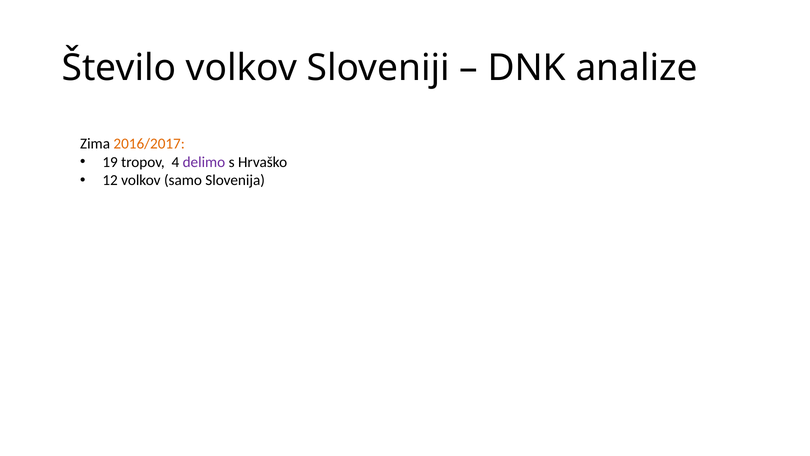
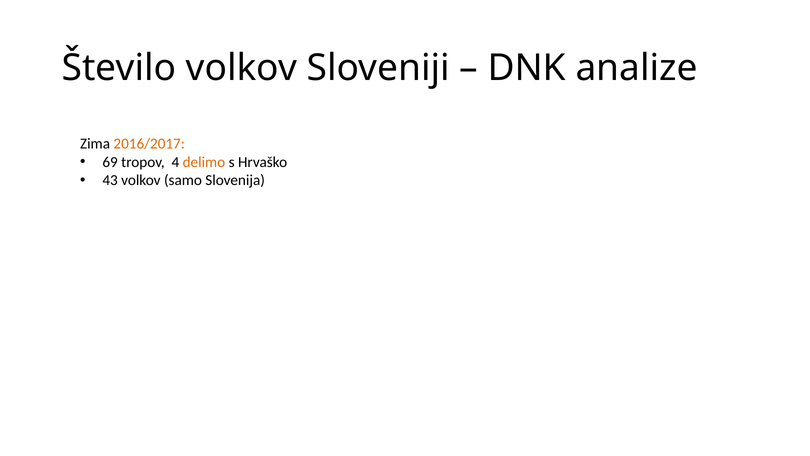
19: 19 -> 69
delimo colour: purple -> orange
12: 12 -> 43
